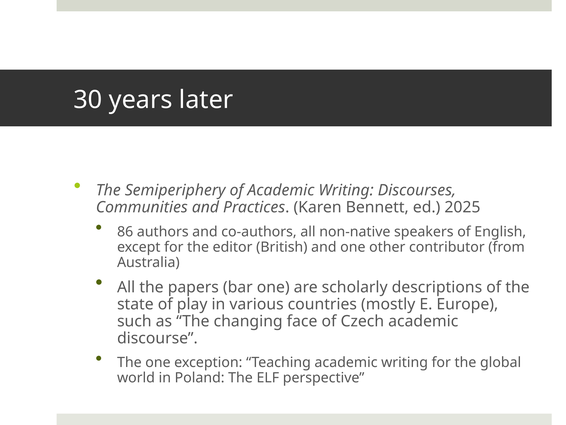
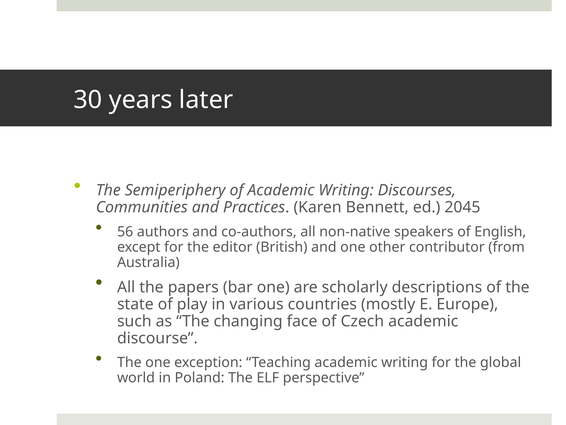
2025: 2025 -> 2045
86: 86 -> 56
